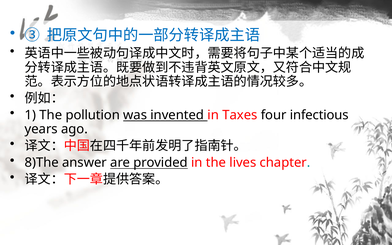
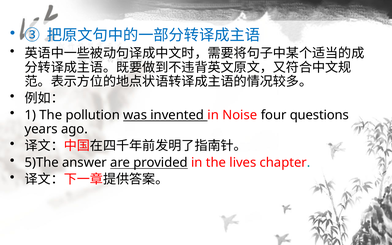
Taxes: Taxes -> Noise
infectious: infectious -> questions
8)The: 8)The -> 5)The
